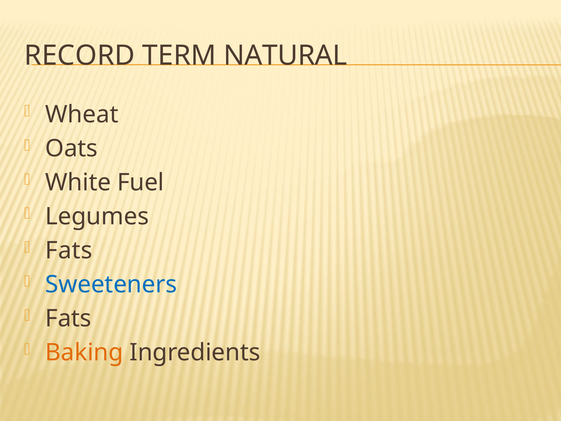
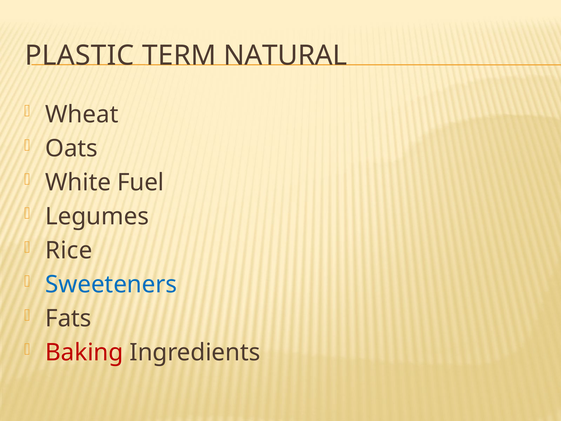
RECORD: RECORD -> PLASTIC
Fats at (69, 250): Fats -> Rice
Baking colour: orange -> red
